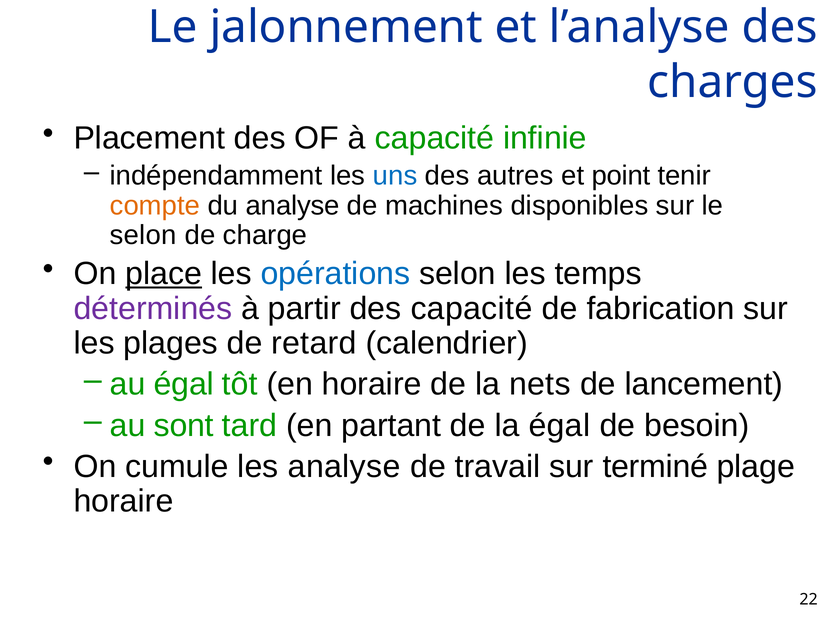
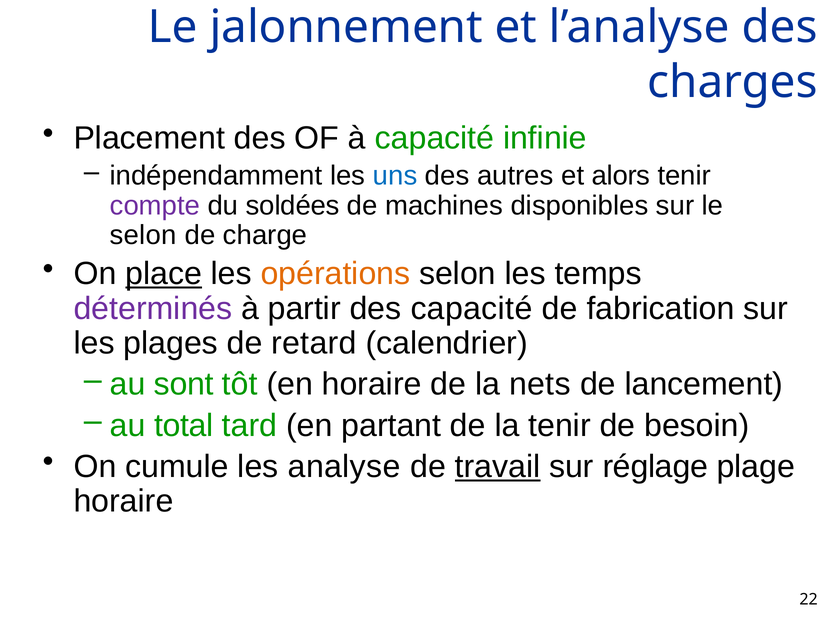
point: point -> alors
compte colour: orange -> purple
du analyse: analyse -> soldées
opérations colour: blue -> orange
au égal: égal -> sont
sont: sont -> total
la égal: égal -> tenir
travail underline: none -> present
terminé: terminé -> réglage
